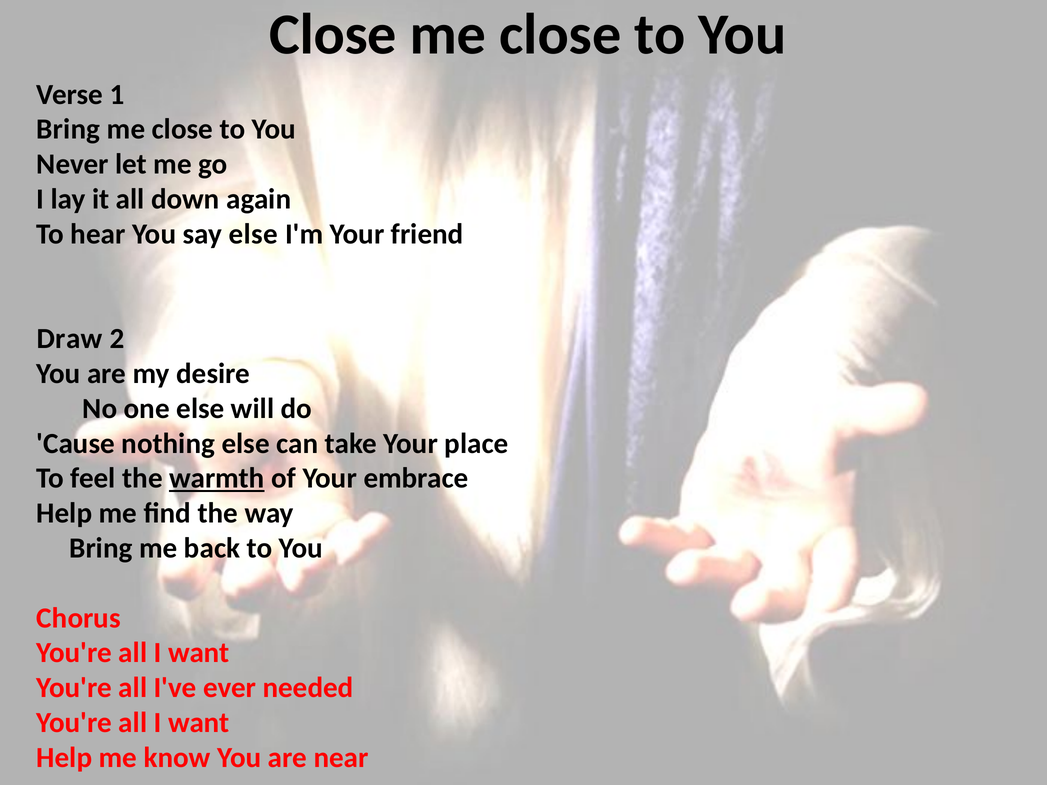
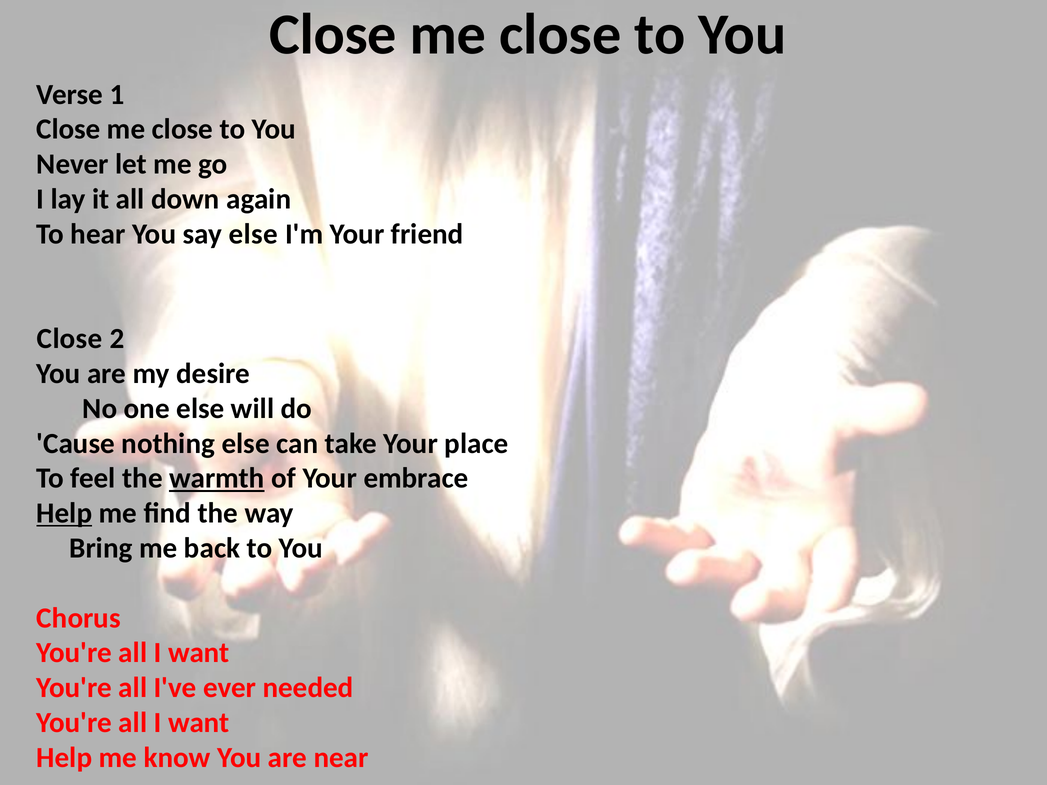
Bring at (68, 129): Bring -> Close
Draw at (70, 339): Draw -> Close
Help at (64, 513) underline: none -> present
